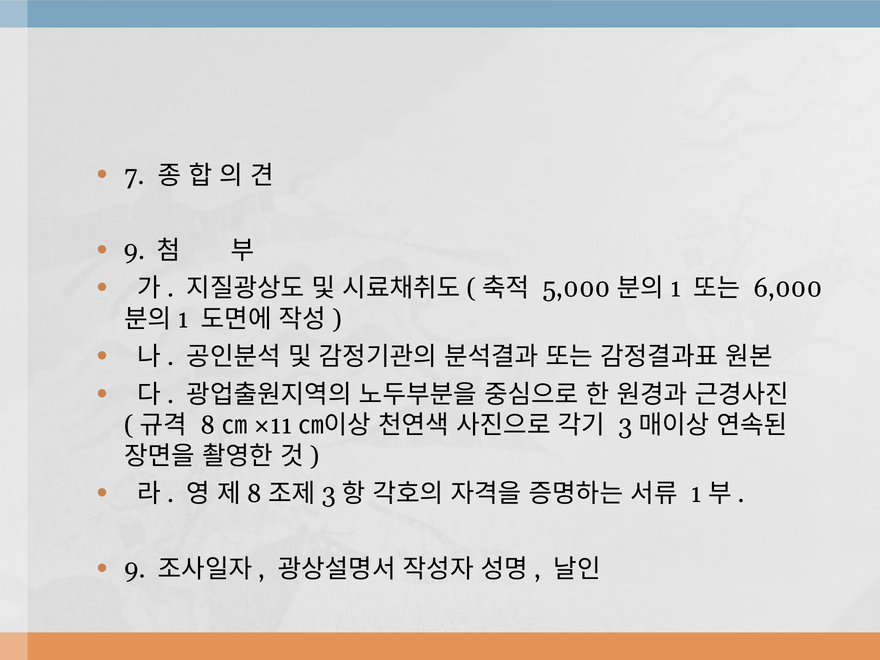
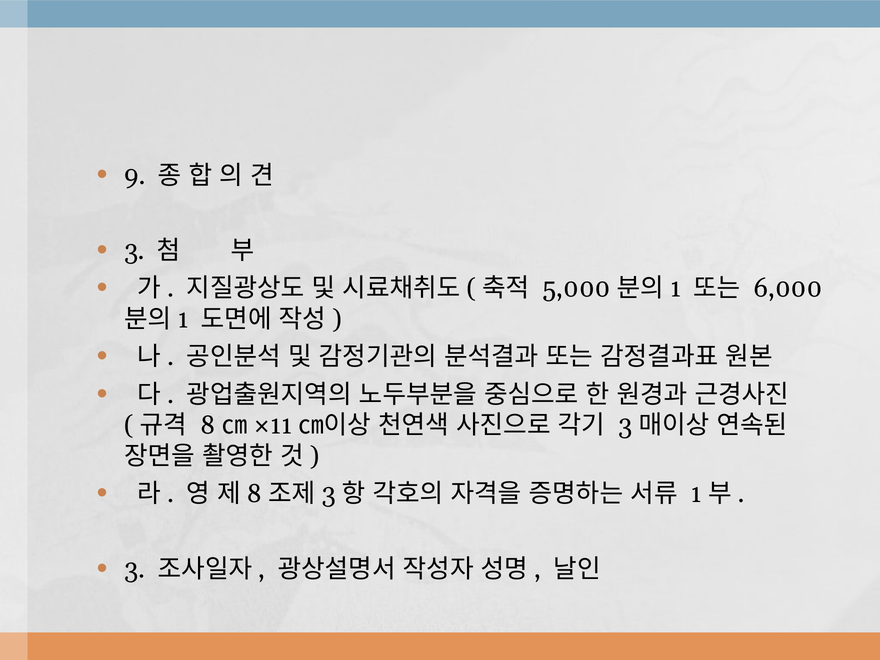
7: 7 -> 9
9 at (134, 251): 9 -> 3
9 at (135, 569): 9 -> 3
